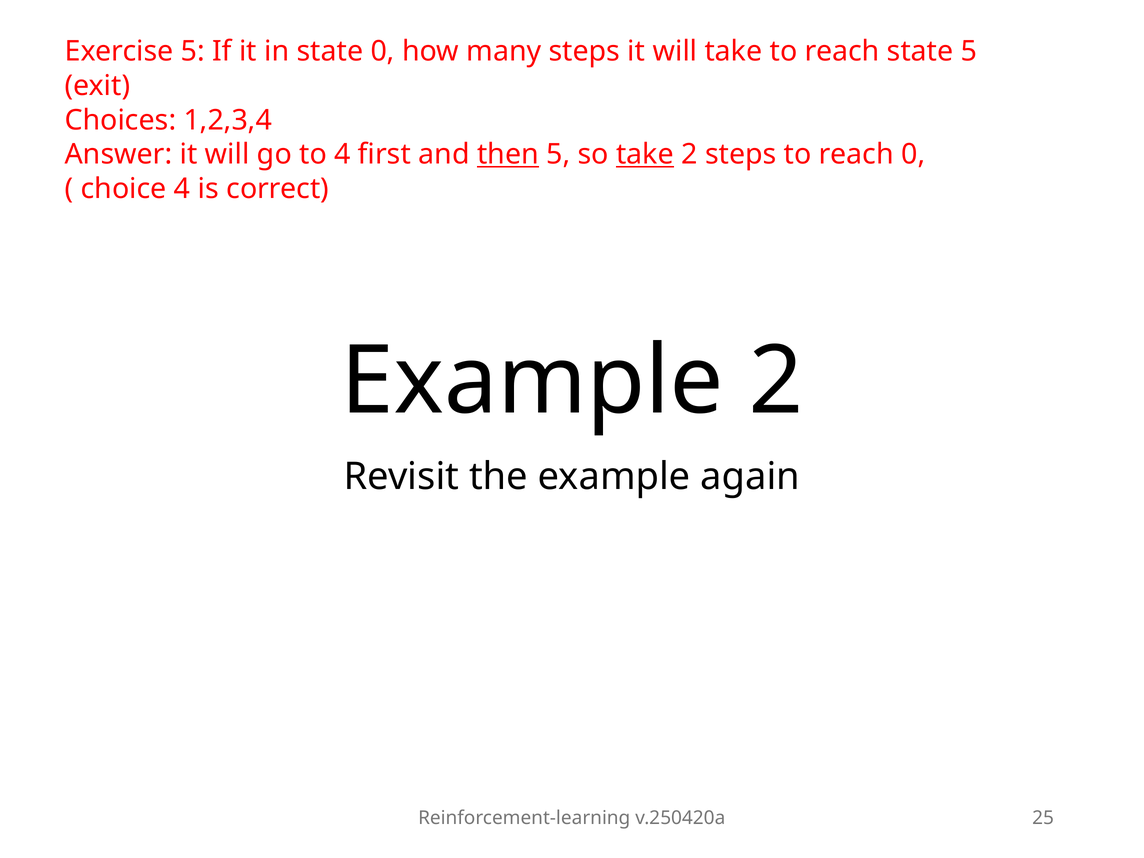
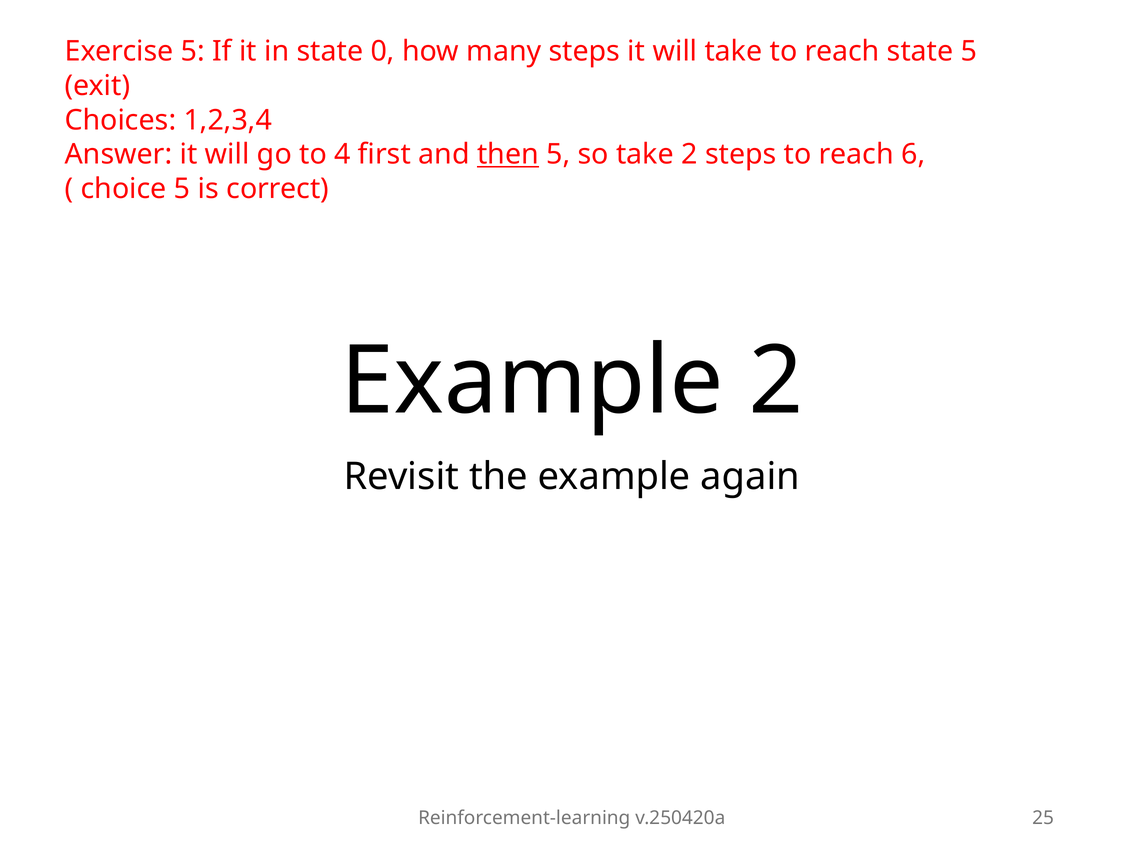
take at (645, 154) underline: present -> none
reach 0: 0 -> 6
choice 4: 4 -> 5
